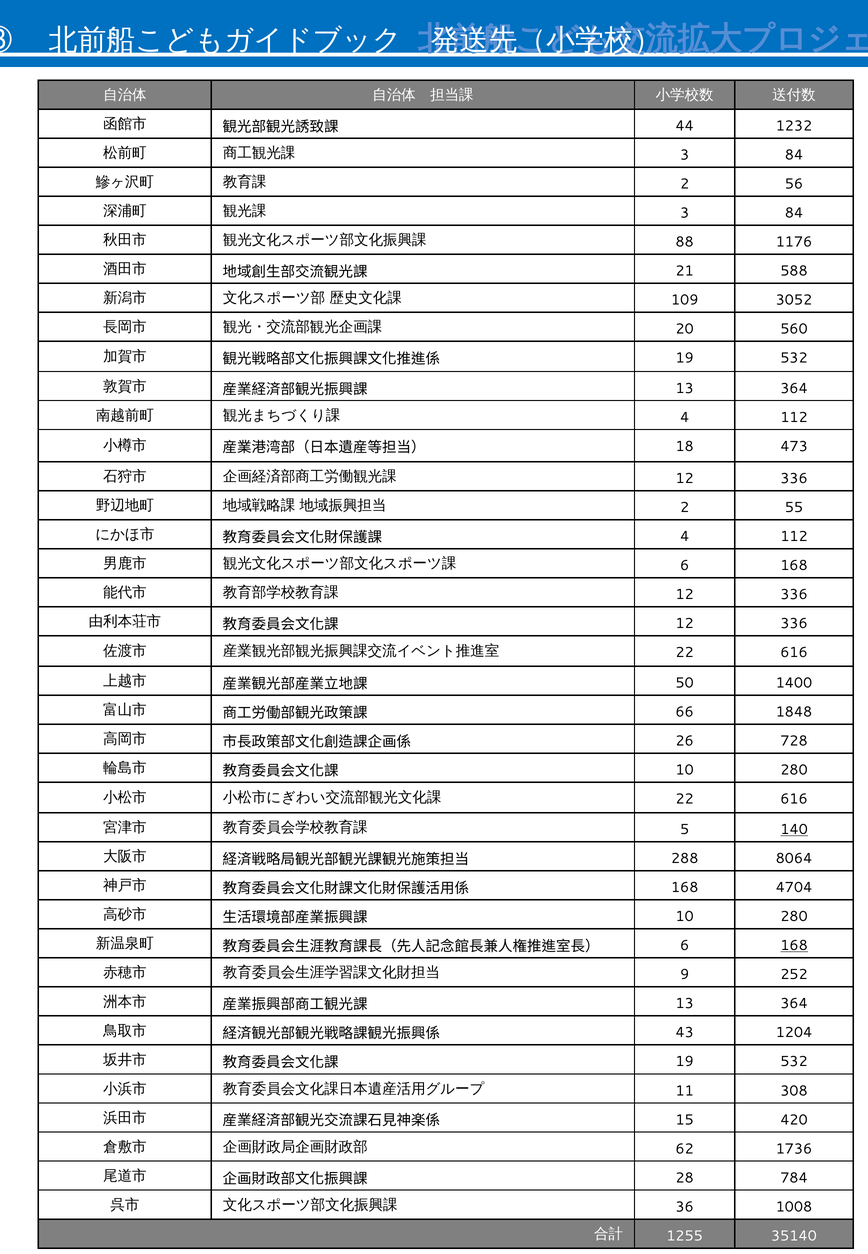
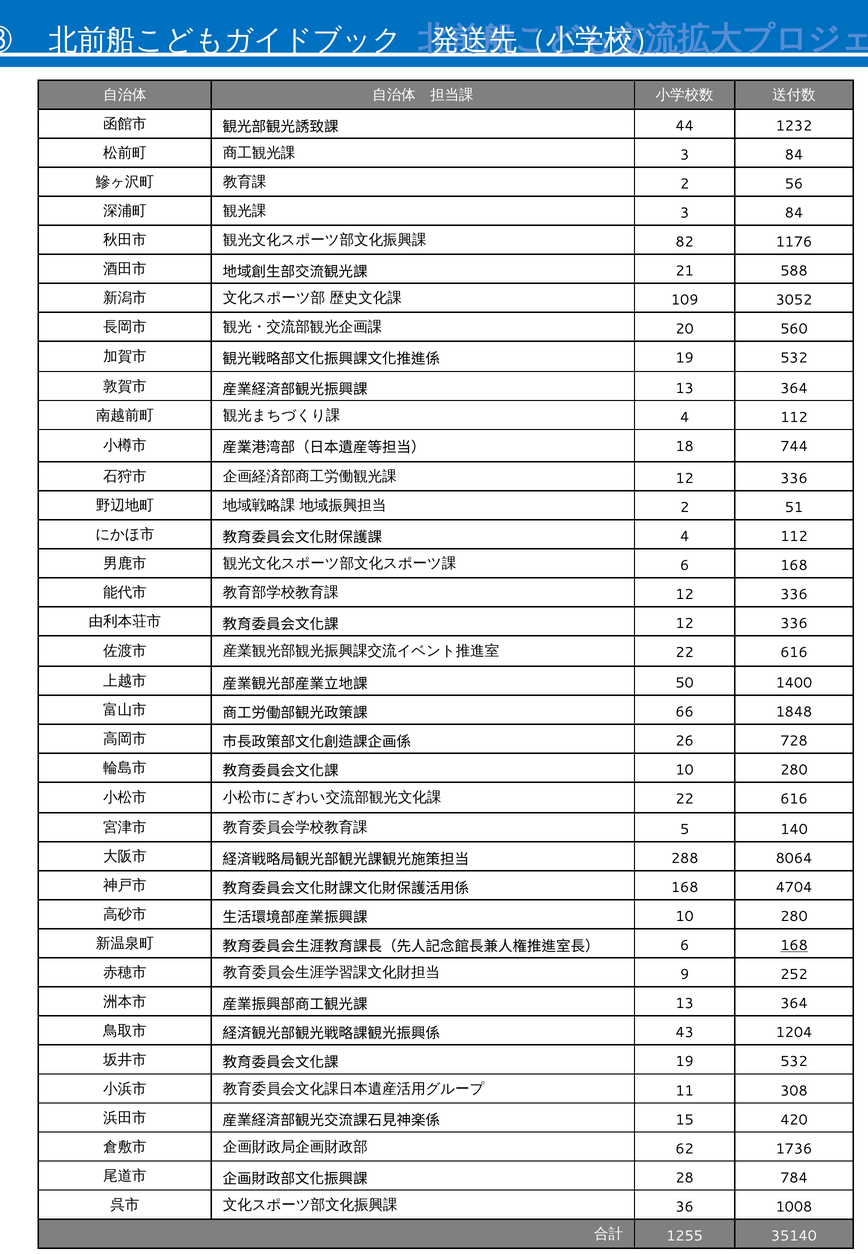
88: 88 -> 82
473: 473 -> 744
55: 55 -> 51
140 underline: present -> none
